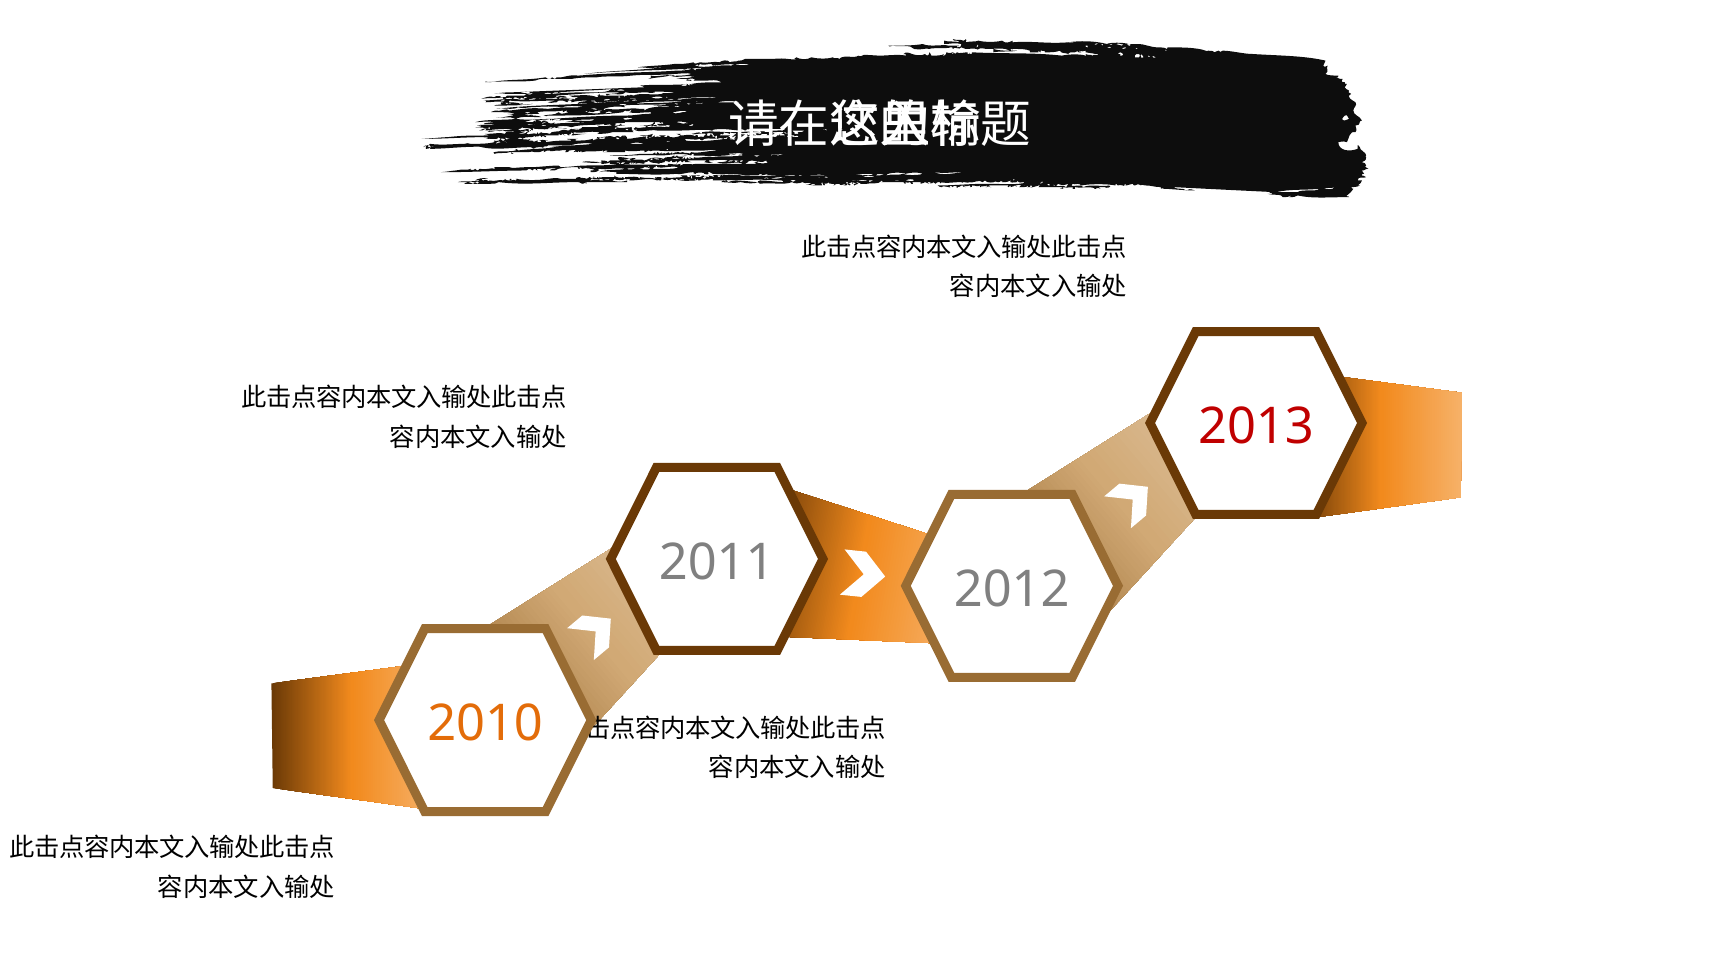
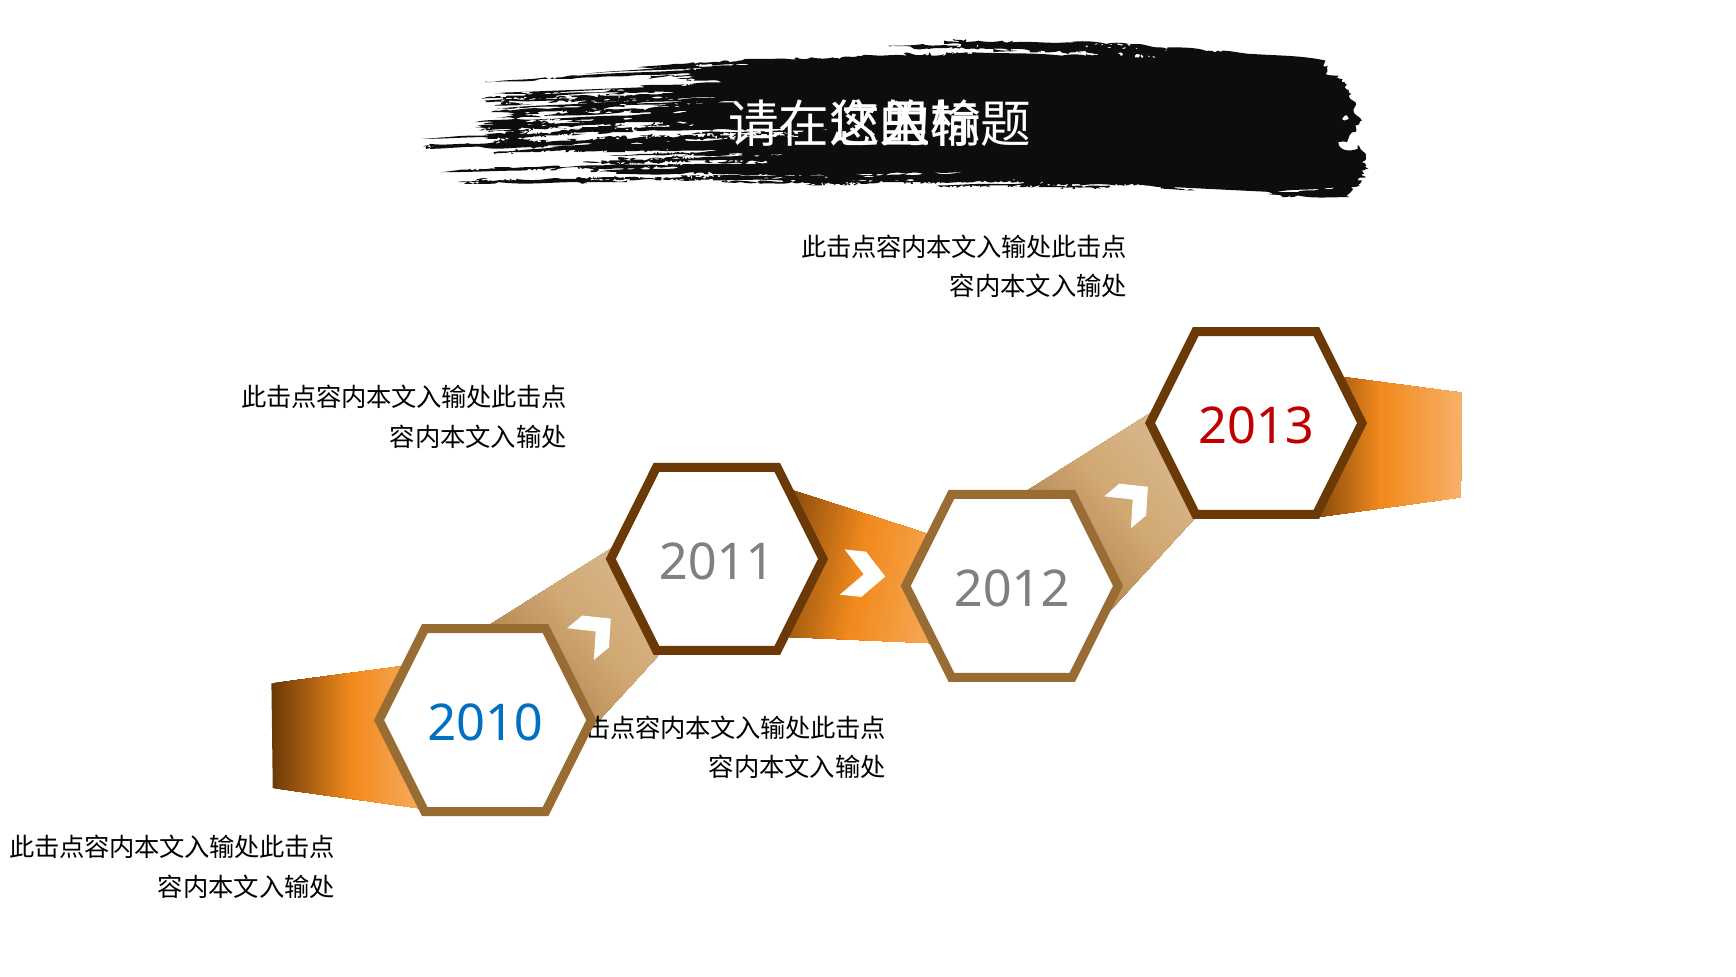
2010 colour: orange -> blue
